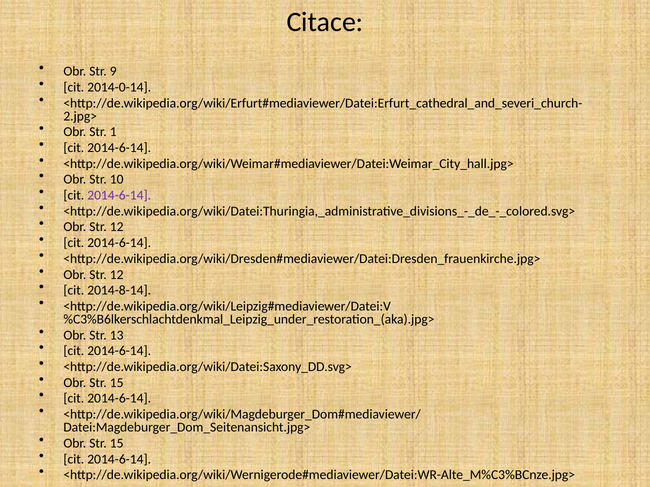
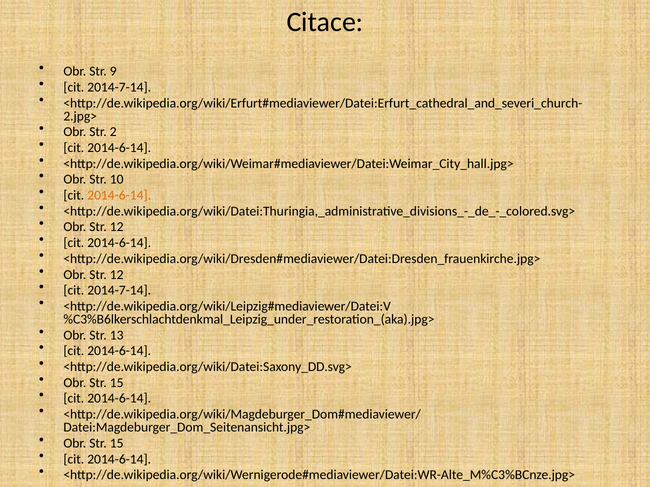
2014-0-14 at (119, 87): 2014-0-14 -> 2014-7-14
1: 1 -> 2
2014-6-14 at (119, 196) colour: purple -> orange
2014-8-14 at (119, 291): 2014-8-14 -> 2014-7-14
